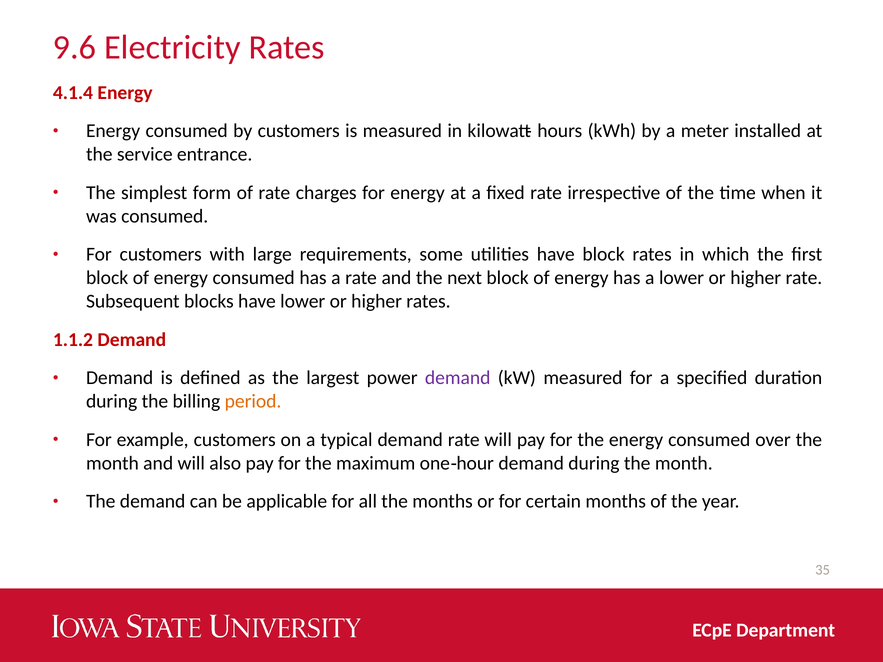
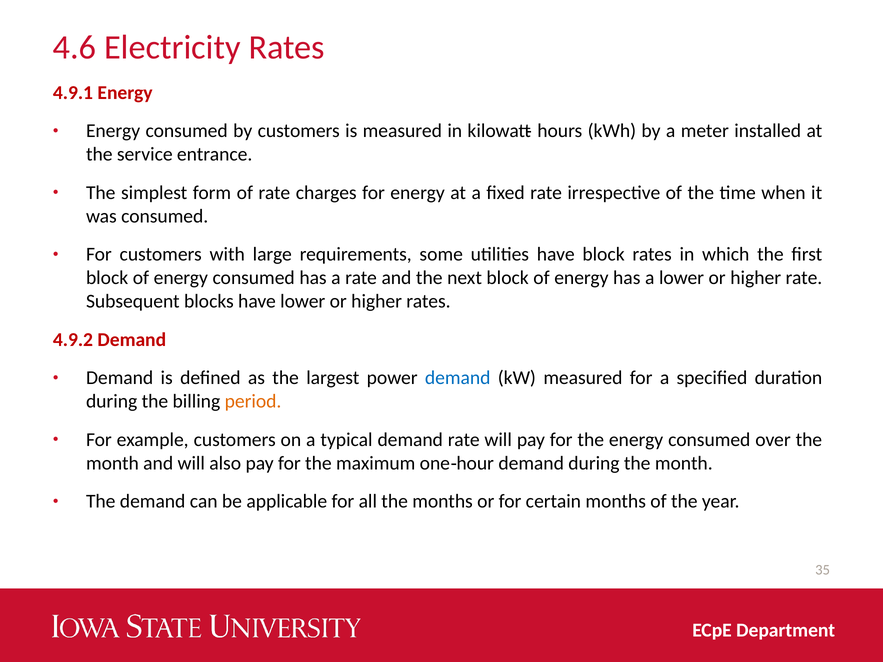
9.6: 9.6 -> 4.6
4.1.4: 4.1.4 -> 4.9.1
1.1.2: 1.1.2 -> 4.9.2
demand at (458, 378) colour: purple -> blue
